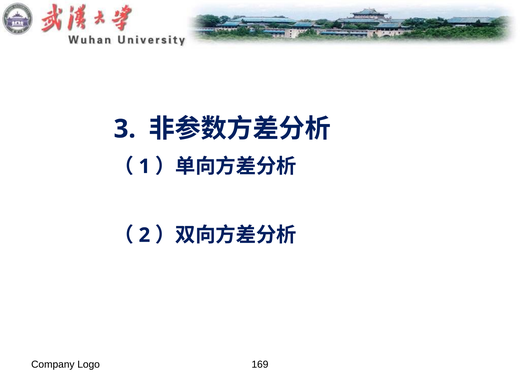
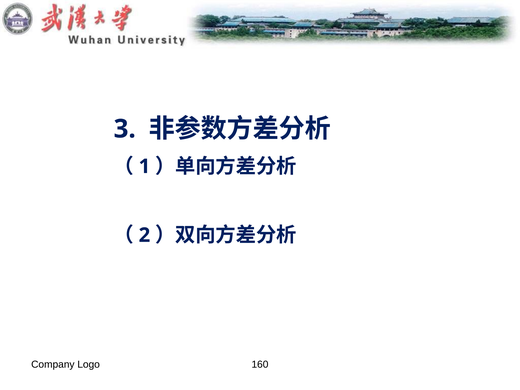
169: 169 -> 160
